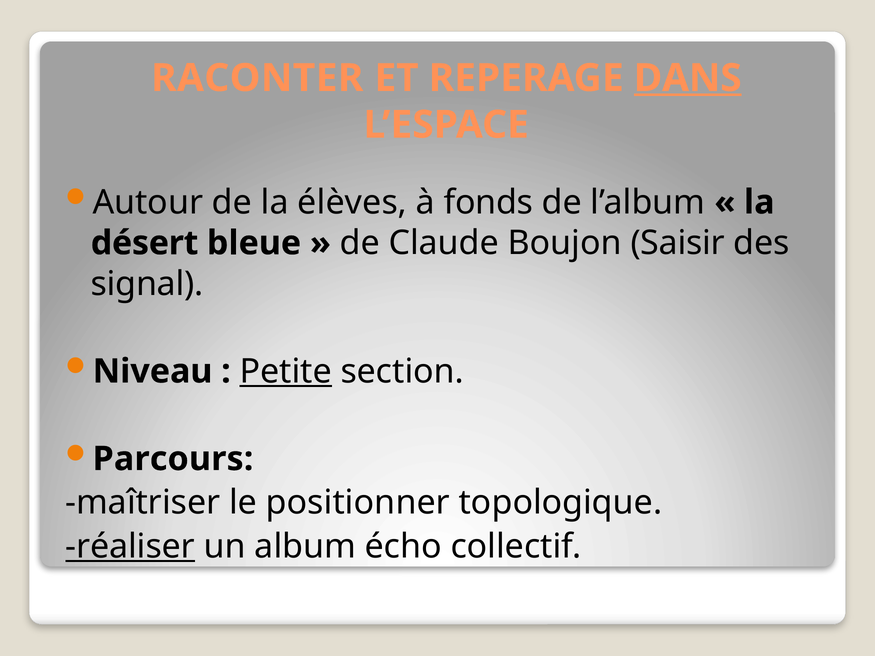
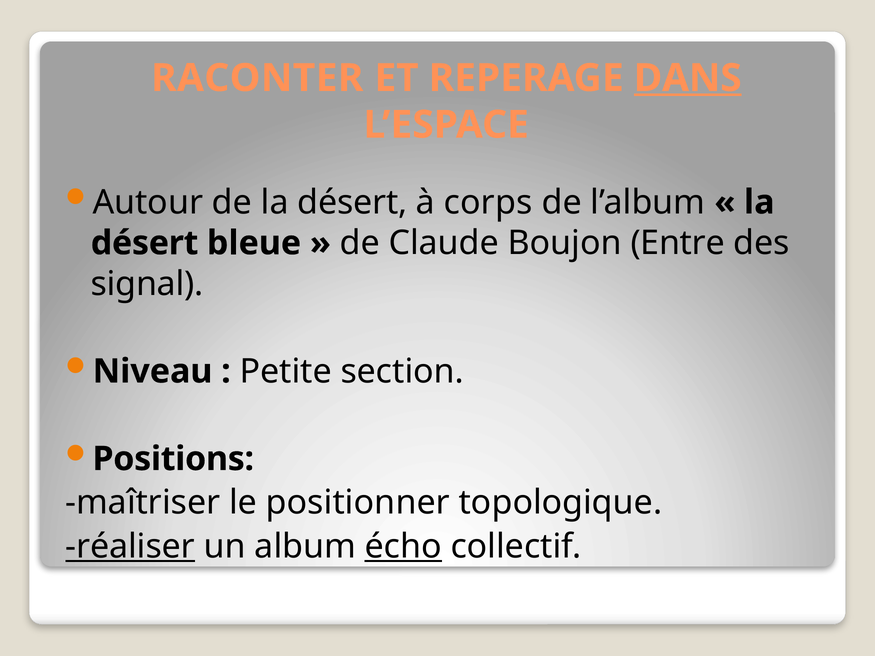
de la élèves: élèves -> désert
fonds: fonds -> corps
Saisir: Saisir -> Entre
Petite underline: present -> none
Parcours: Parcours -> Positions
écho underline: none -> present
